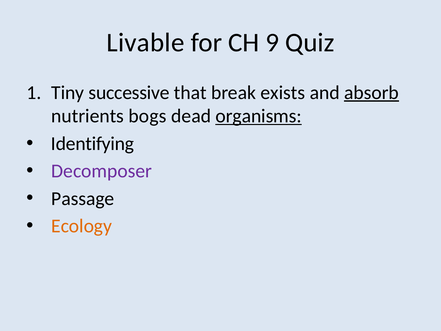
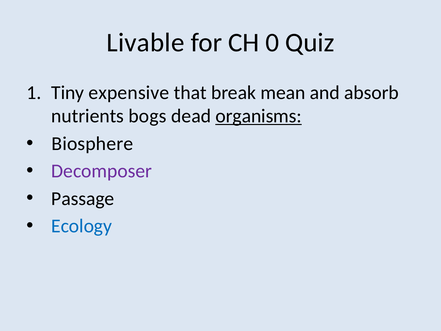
9: 9 -> 0
successive: successive -> expensive
exists: exists -> mean
absorb underline: present -> none
Identifying: Identifying -> Biosphere
Ecology colour: orange -> blue
